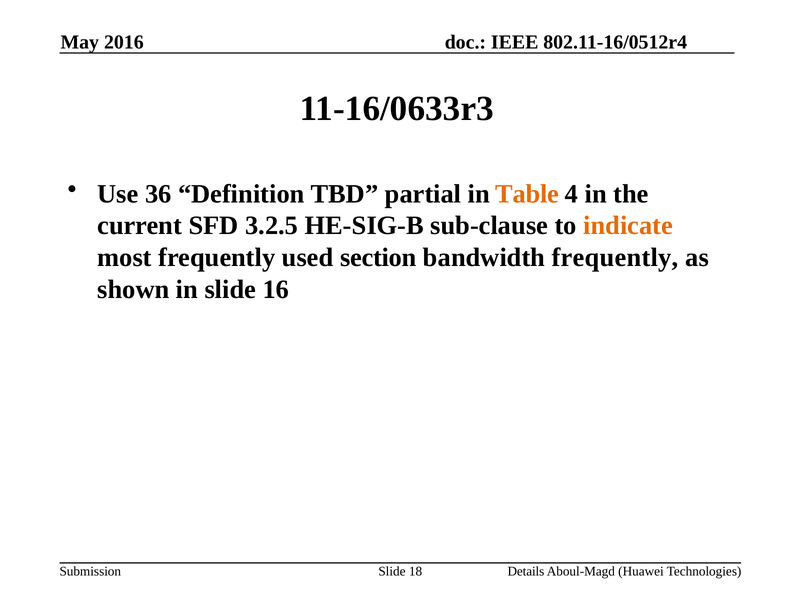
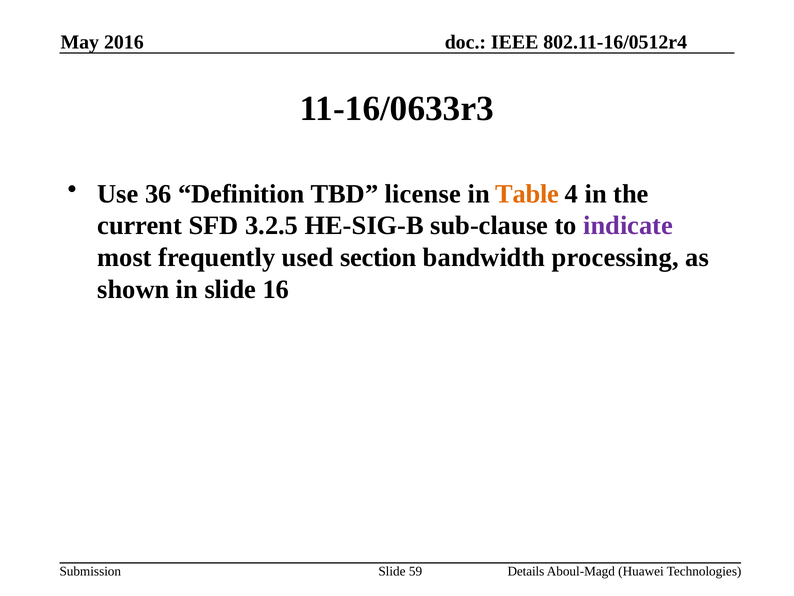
partial: partial -> license
indicate colour: orange -> purple
bandwidth frequently: frequently -> processing
18: 18 -> 59
